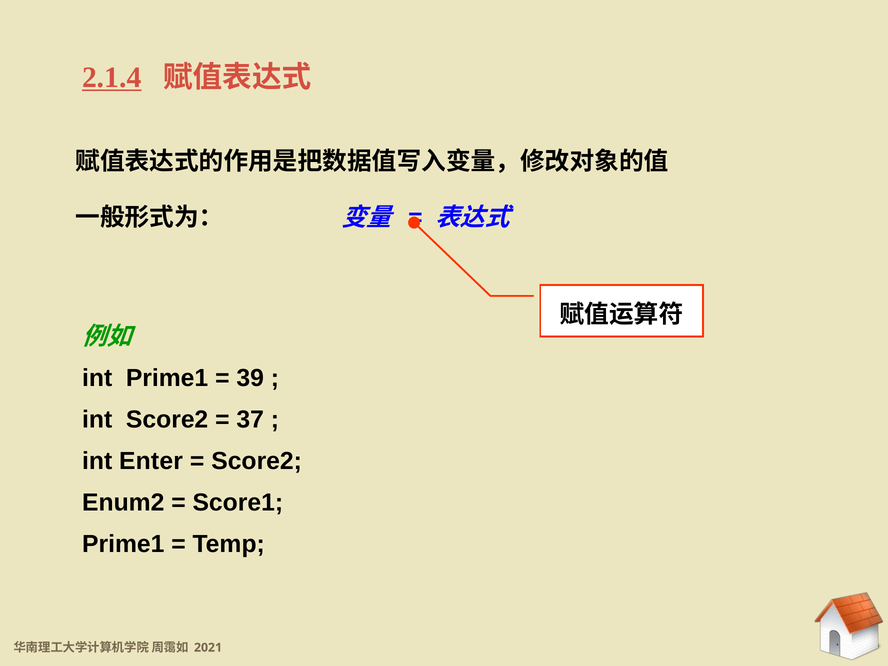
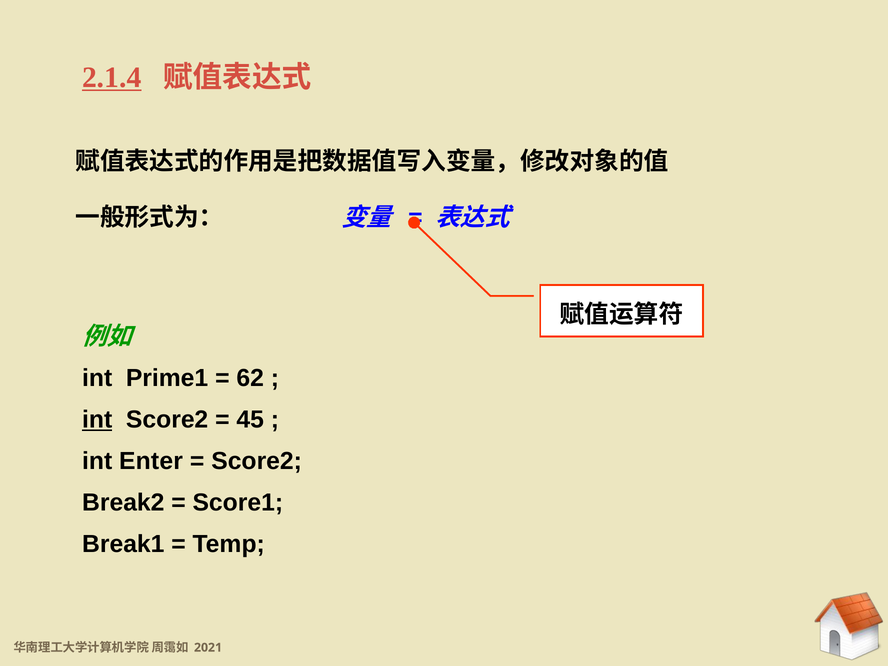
39: 39 -> 62
int at (97, 420) underline: none -> present
37: 37 -> 45
Enum2: Enum2 -> Break2
Prime1 at (123, 544): Prime1 -> Break1
